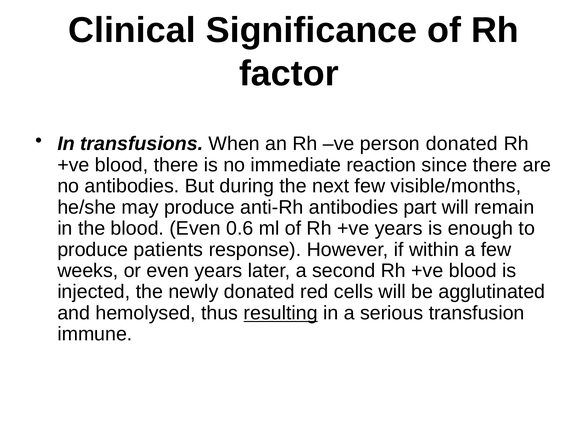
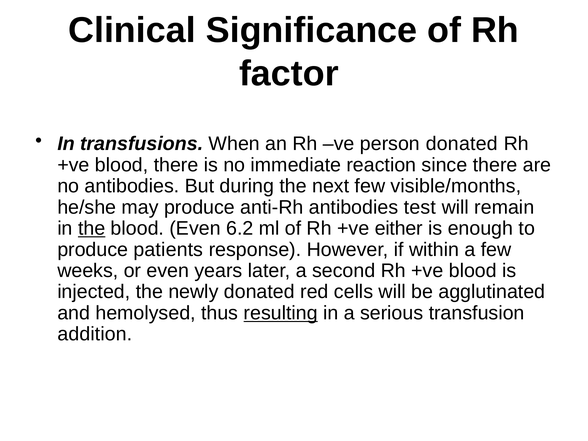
part: part -> test
the at (92, 228) underline: none -> present
0.6: 0.6 -> 6.2
+ve years: years -> either
immune: immune -> addition
